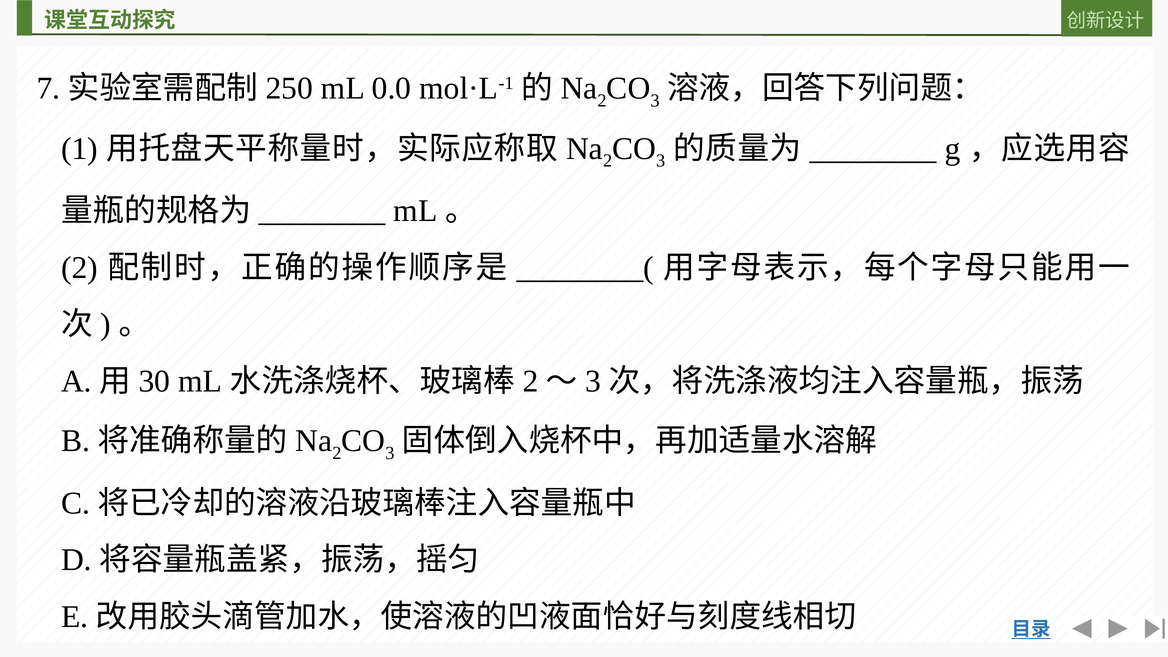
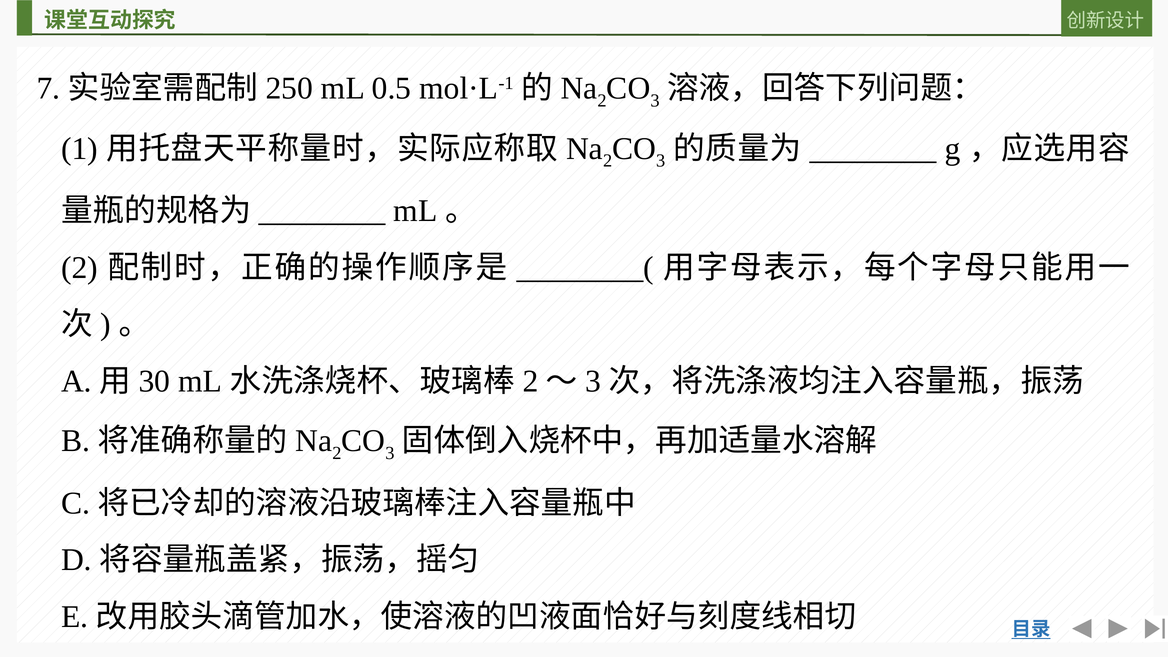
0.0: 0.0 -> 0.5
